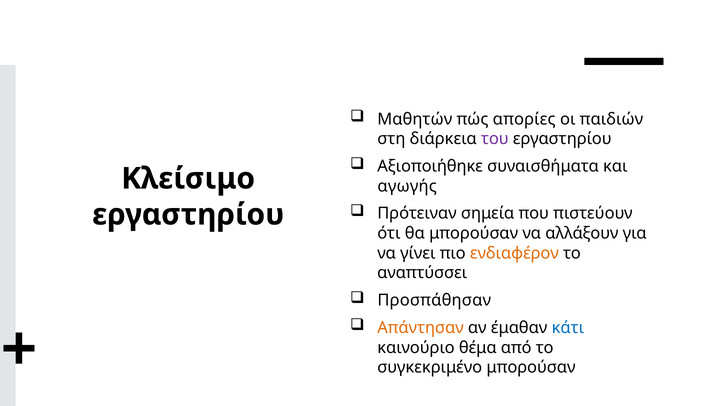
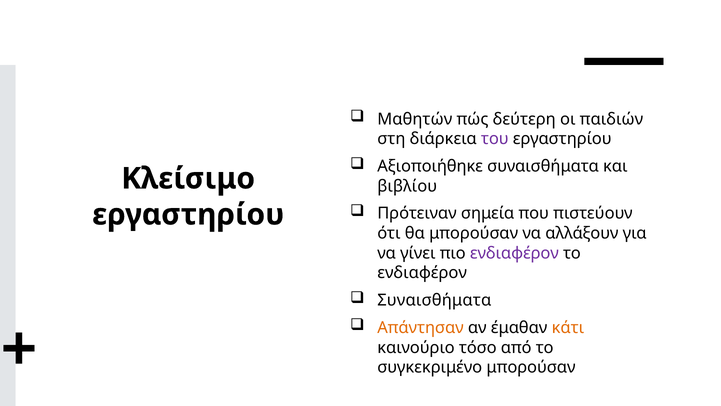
απορίες: απορίες -> δεύτερη
αγωγής: αγωγής -> βιβλίου
ενδιαφέρον at (514, 253) colour: orange -> purple
αναπτύσσει at (422, 273): αναπτύσσει -> ενδιαφέρον
Προσπάθησαν at (434, 300): Προσπάθησαν -> Συναισθήματα
κάτι colour: blue -> orange
θέμα: θέμα -> τόσο
